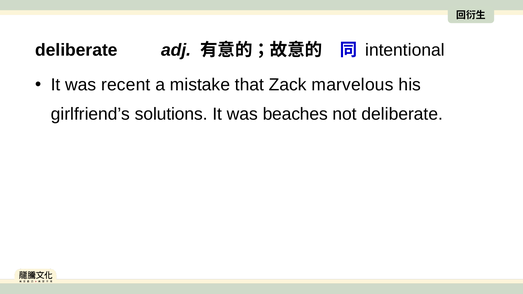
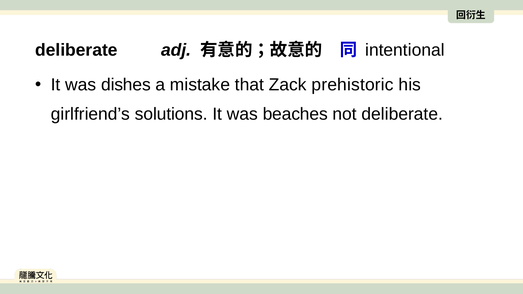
recent: recent -> dishes
marvelous: marvelous -> prehistoric
